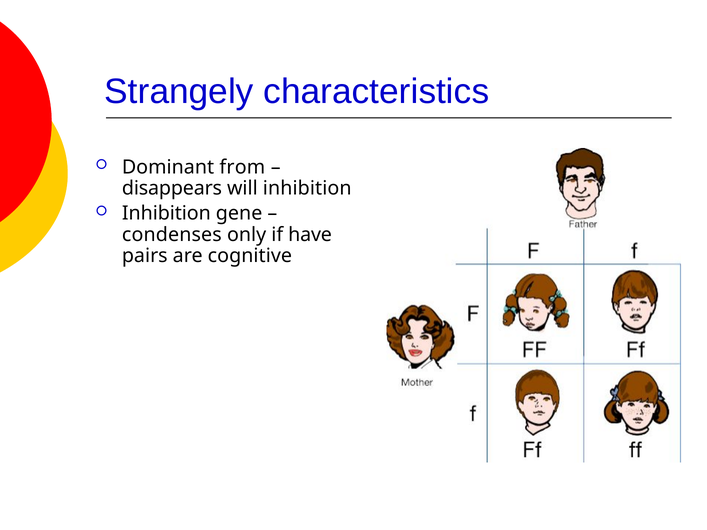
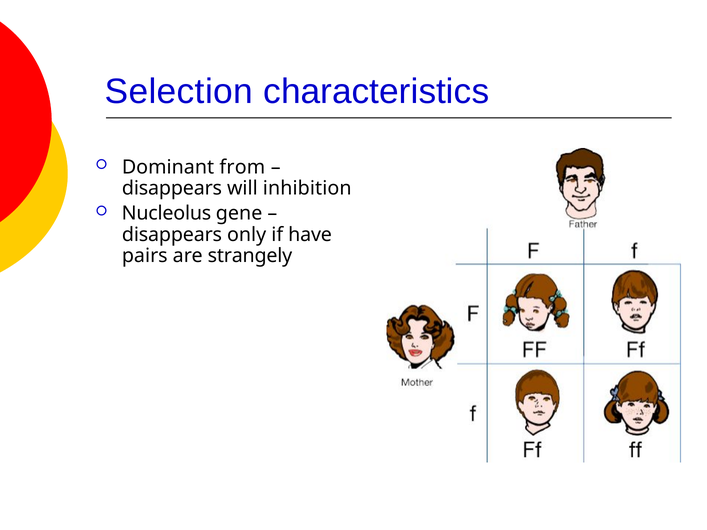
Strangely: Strangely -> Selection
Inhibition at (166, 214): Inhibition -> Nucleolus
condenses at (172, 235): condenses -> disappears
cognitive: cognitive -> strangely
